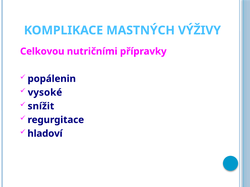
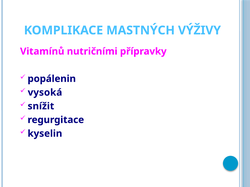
Celkovou: Celkovou -> Vitamínů
vysoké: vysoké -> vysoká
hladoví: hladoví -> kyselin
